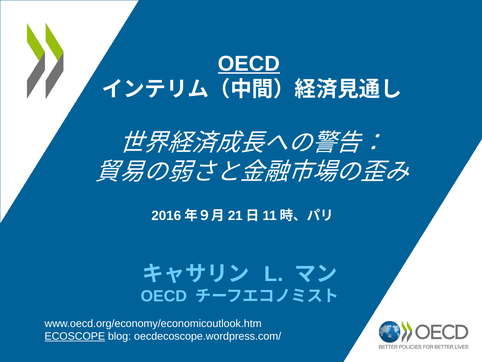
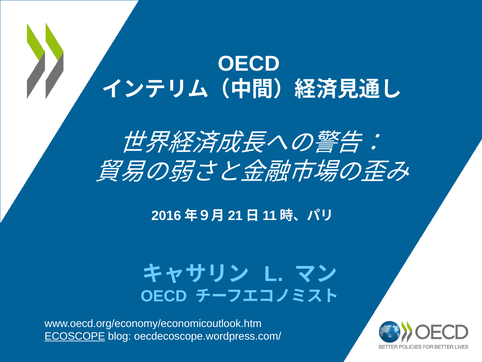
OECD at (249, 64) underline: present -> none
